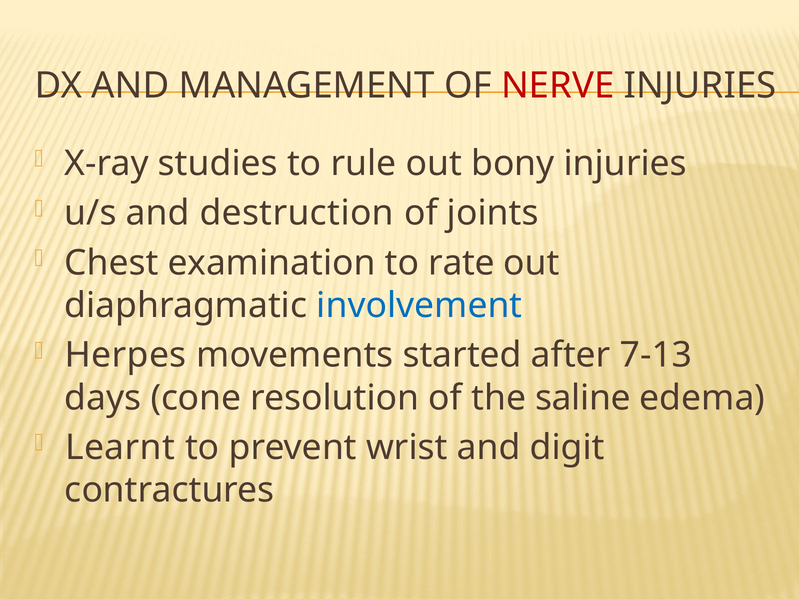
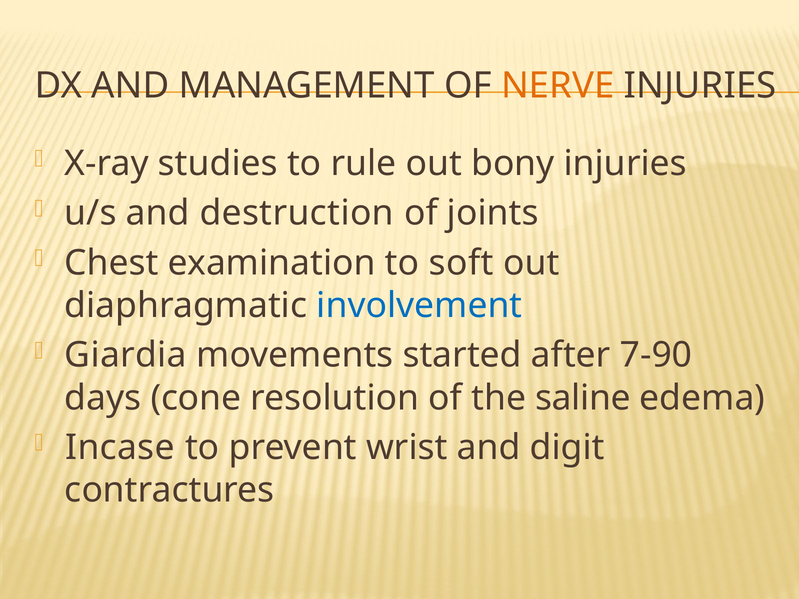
NERVE colour: red -> orange
rate: rate -> soft
Herpes: Herpes -> Giardia
7-13: 7-13 -> 7-90
Learnt: Learnt -> Incase
